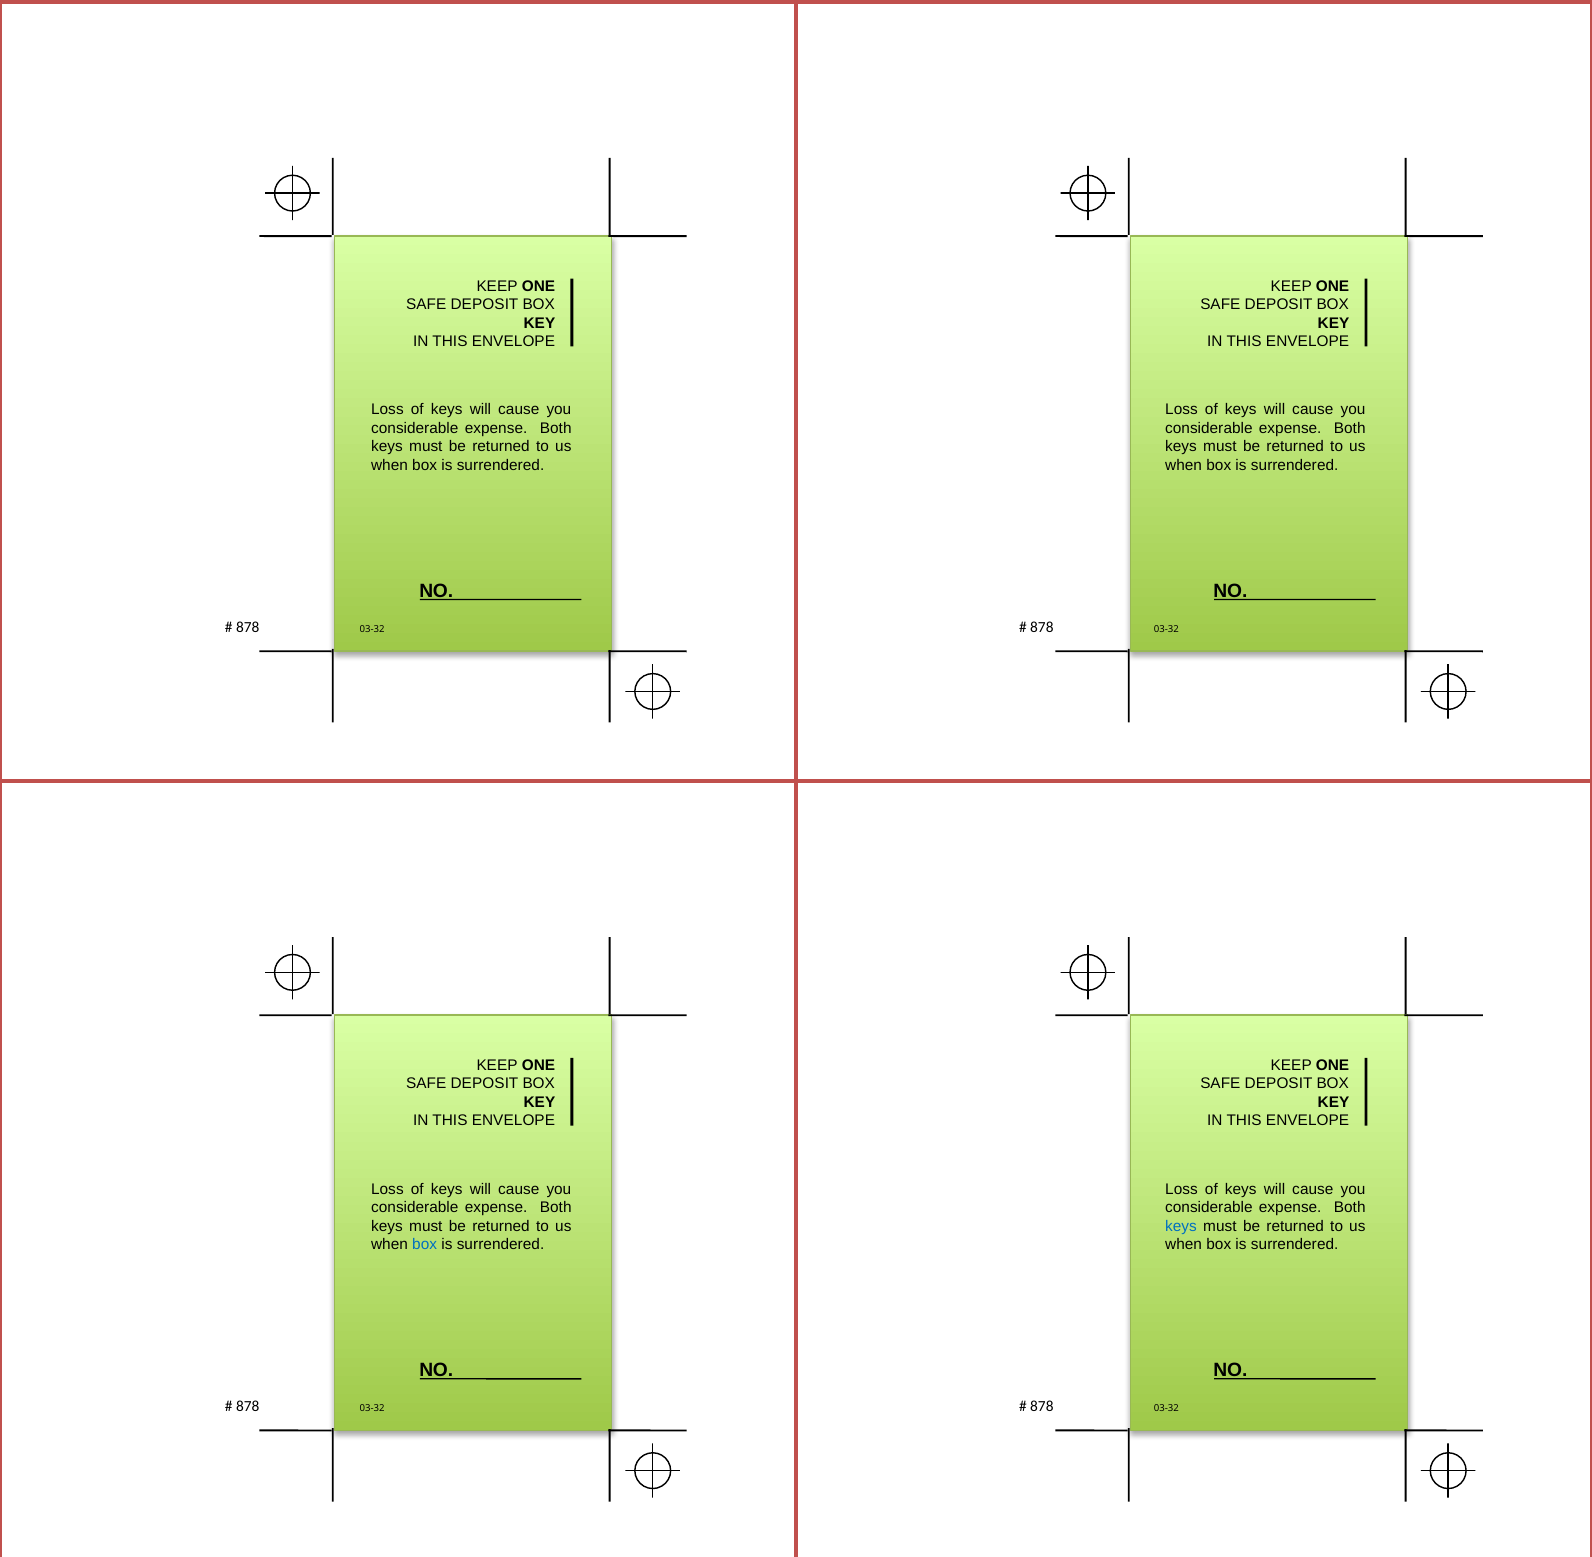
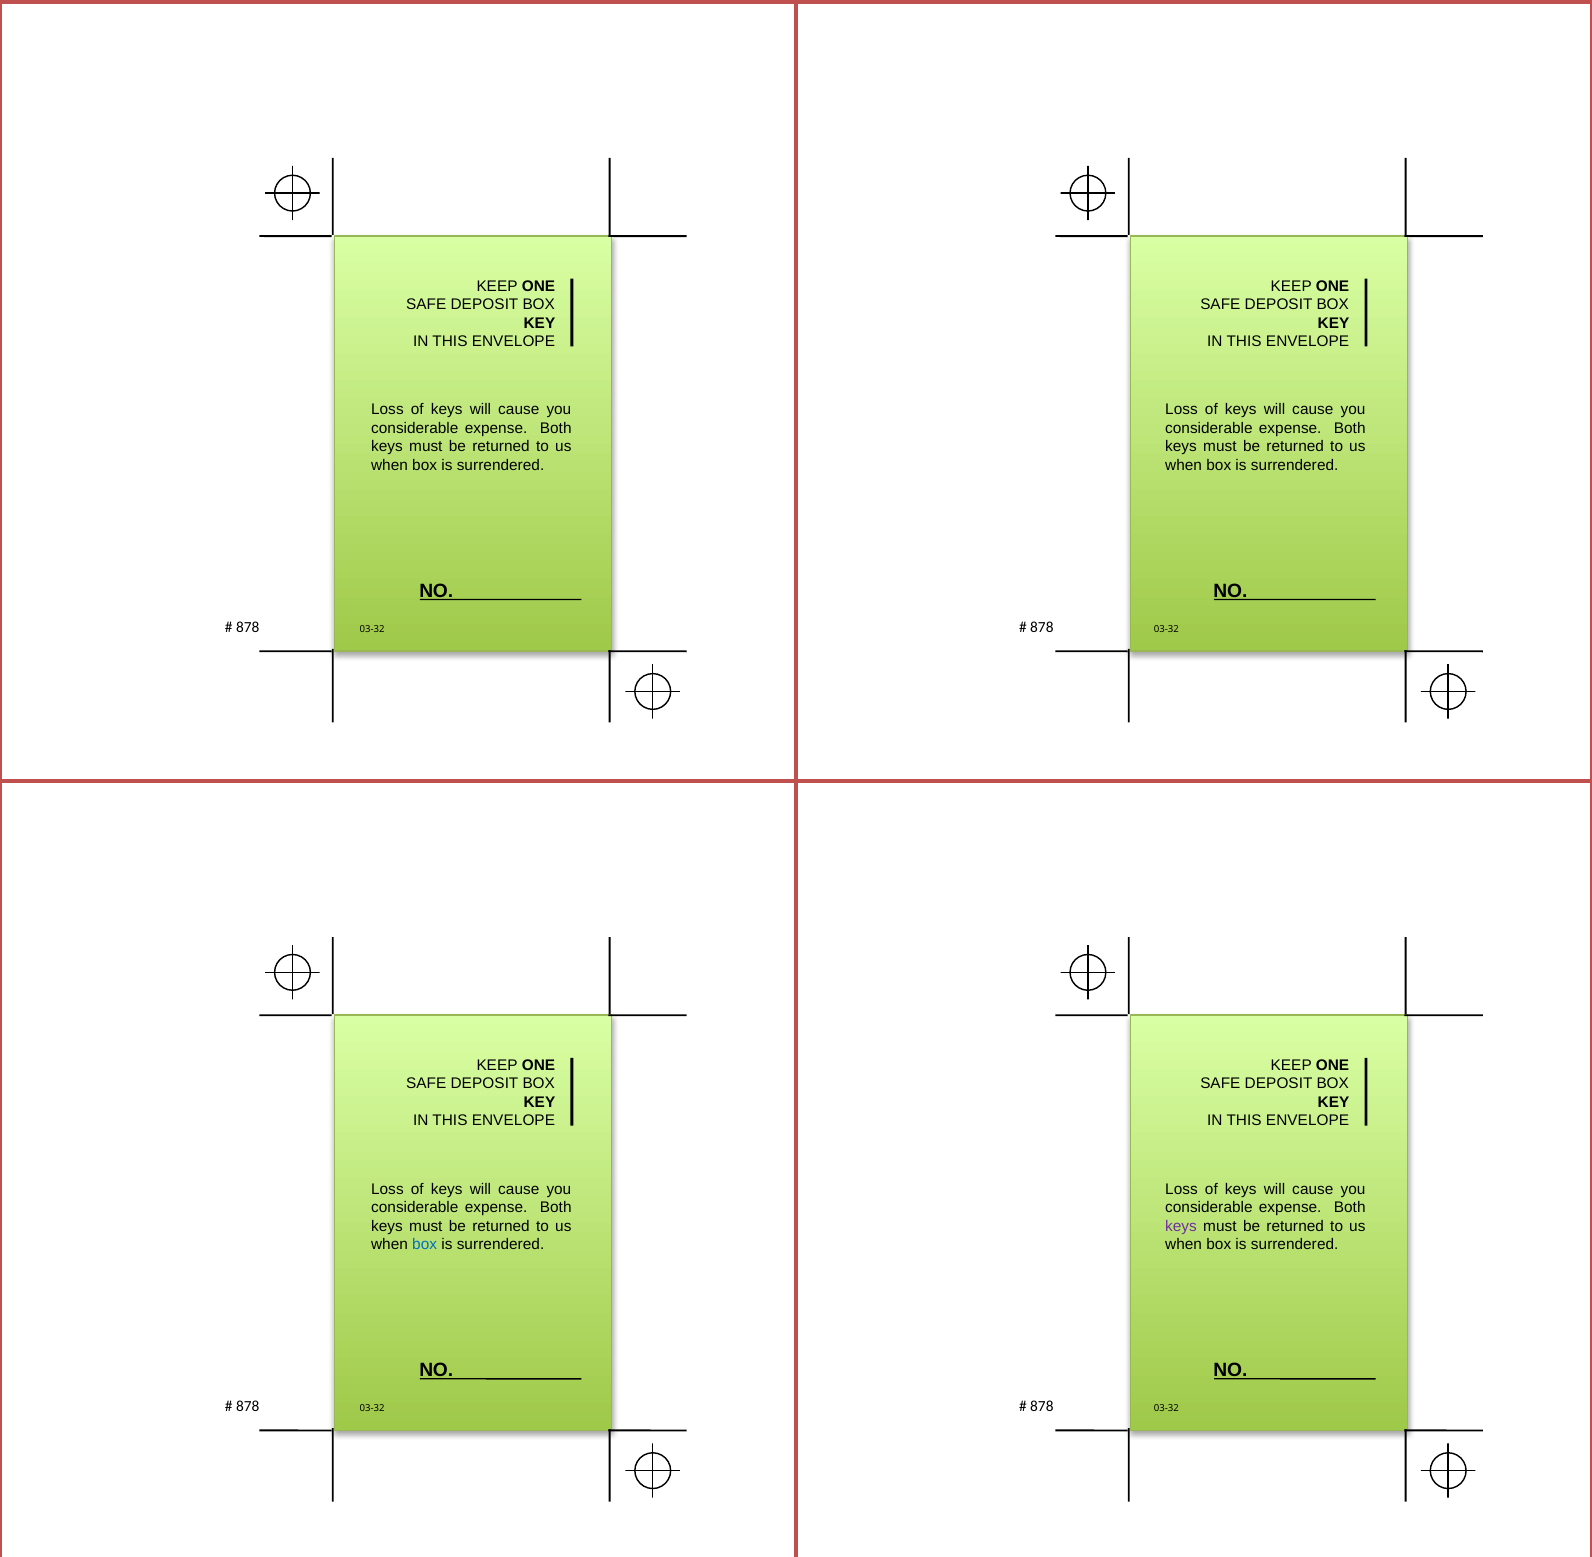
keys at (1181, 1226) colour: blue -> purple
